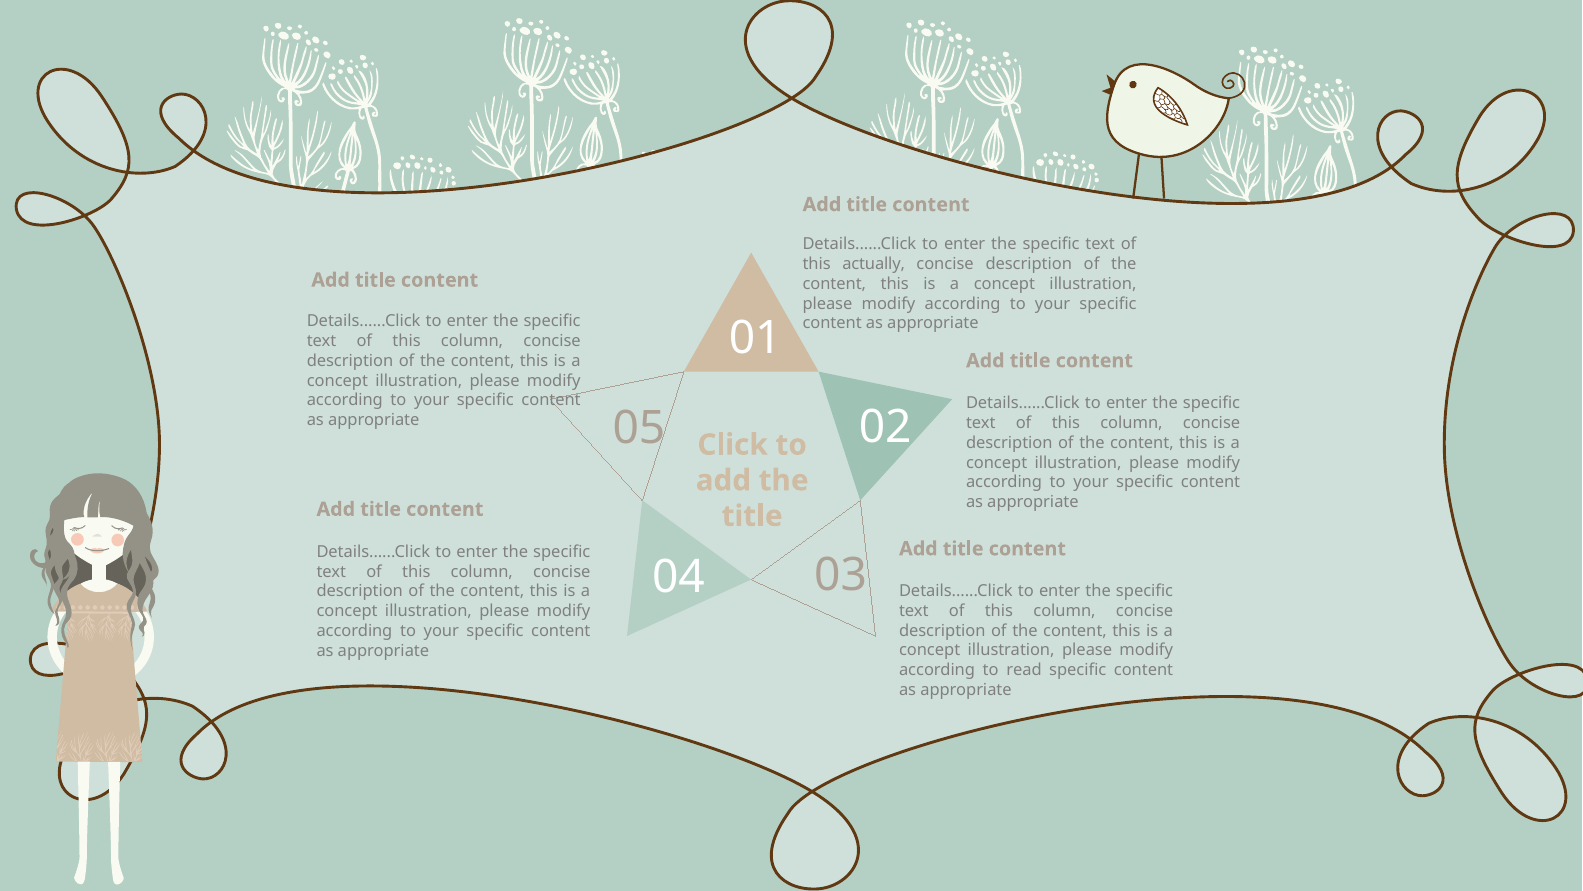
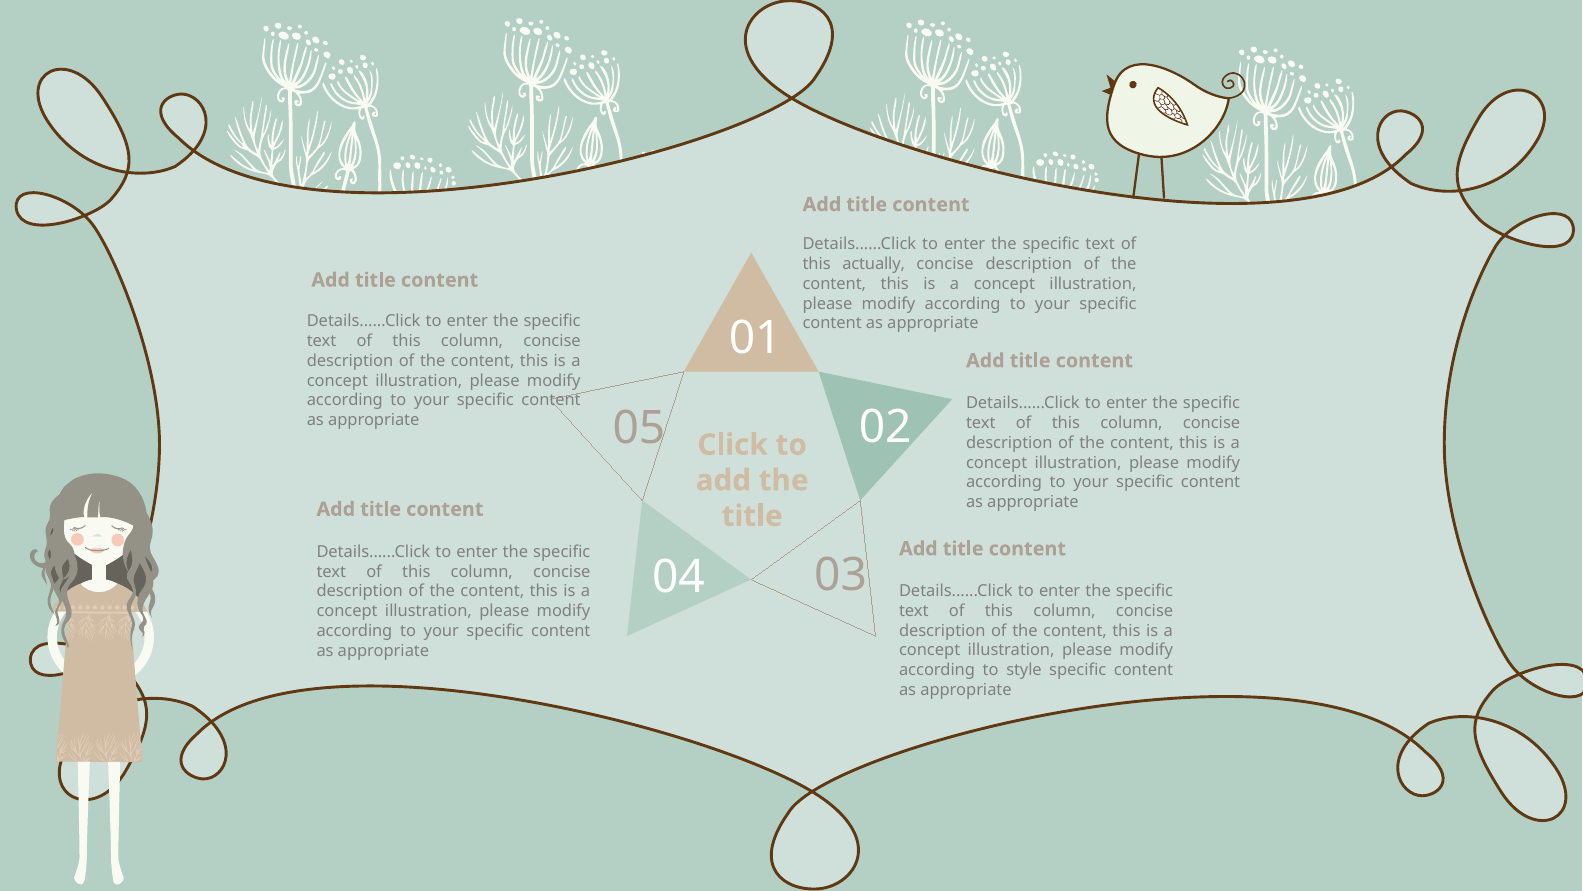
read: read -> style
